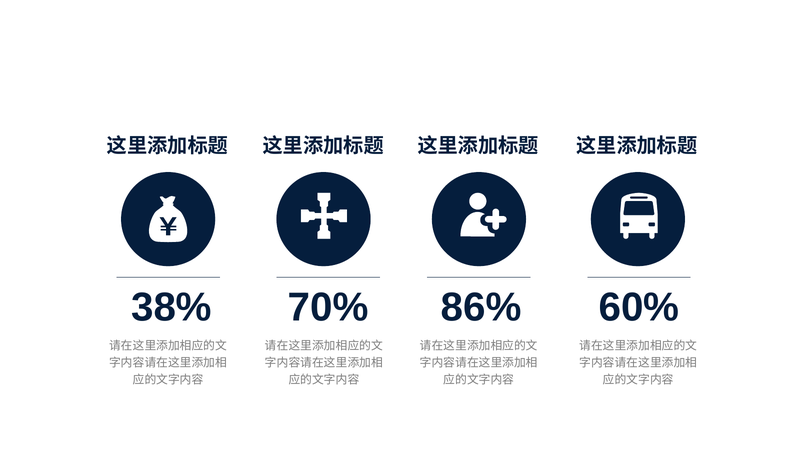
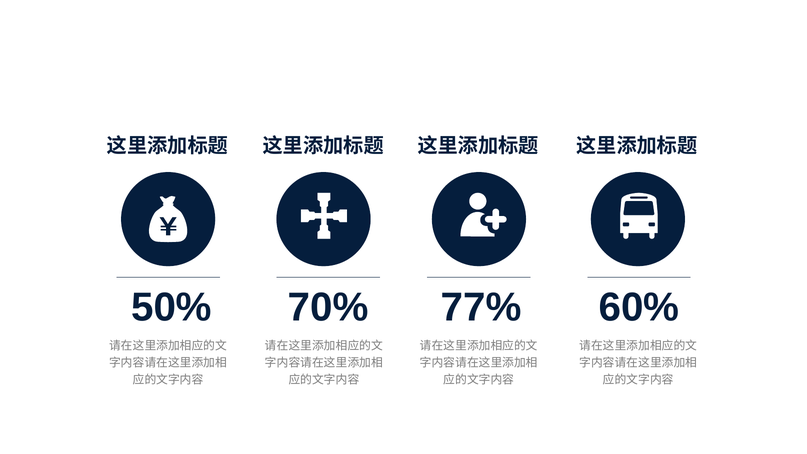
38%: 38% -> 50%
86%: 86% -> 77%
